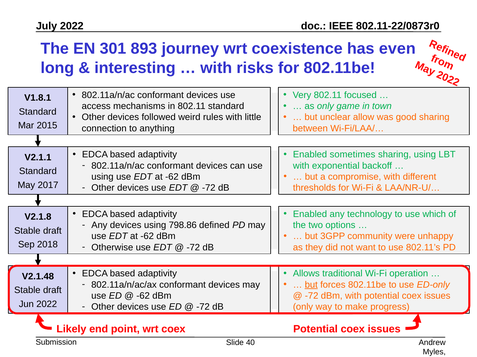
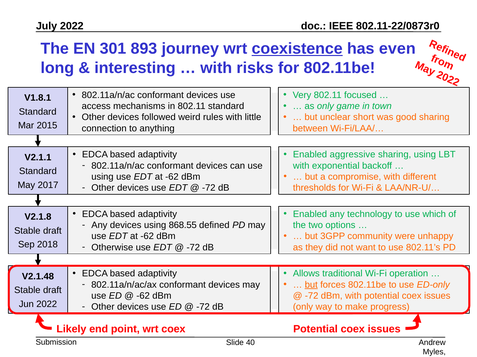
coexistence underline: none -> present
allow: allow -> short
sometimes: sometimes -> aggressive
798.86: 798.86 -> 868.55
